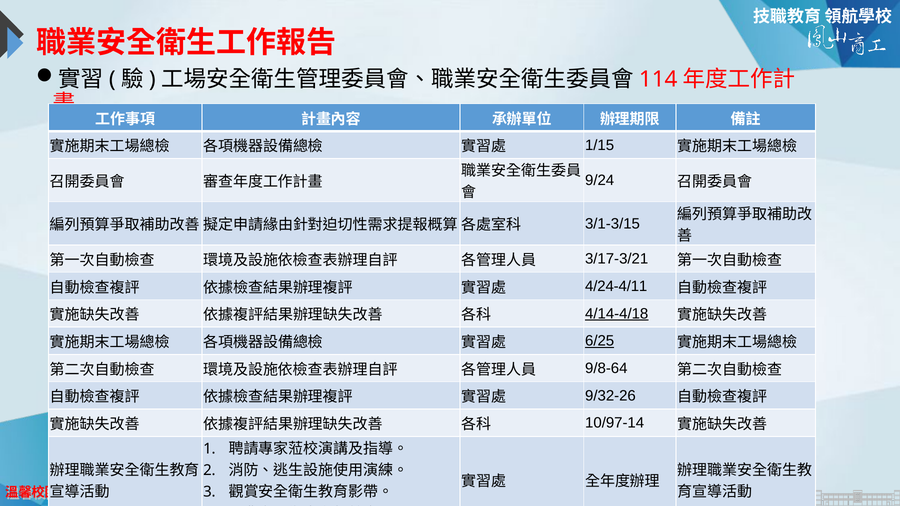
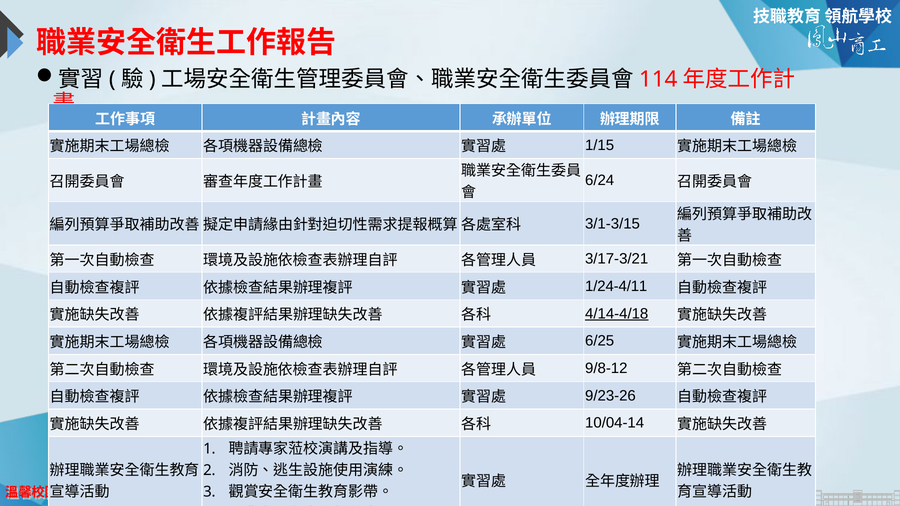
9/24: 9/24 -> 6/24
4/24-4/11: 4/24-4/11 -> 1/24-4/11
6/25 underline: present -> none
9/8-64: 9/8-64 -> 9/8-12
9/32-26: 9/32-26 -> 9/23-26
10/97-14: 10/97-14 -> 10/04-14
